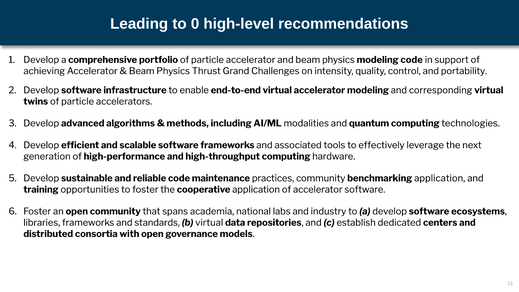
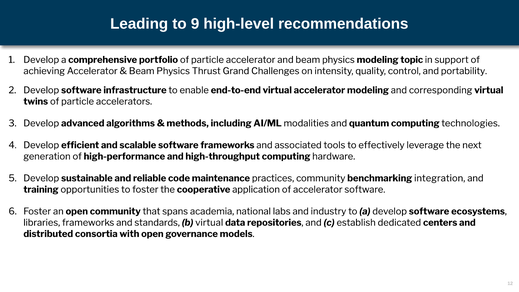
0: 0 -> 9
modeling code: code -> topic
benchmarking application: application -> integration
